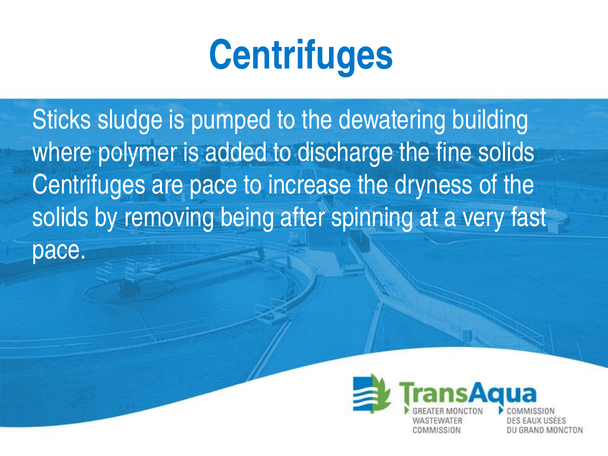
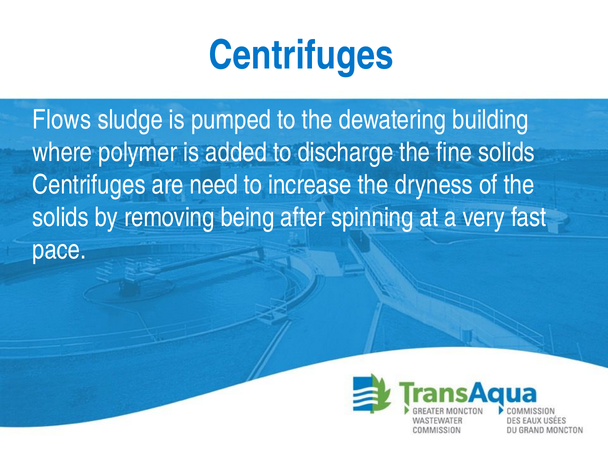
Sticks: Sticks -> Flows
are pace: pace -> need
